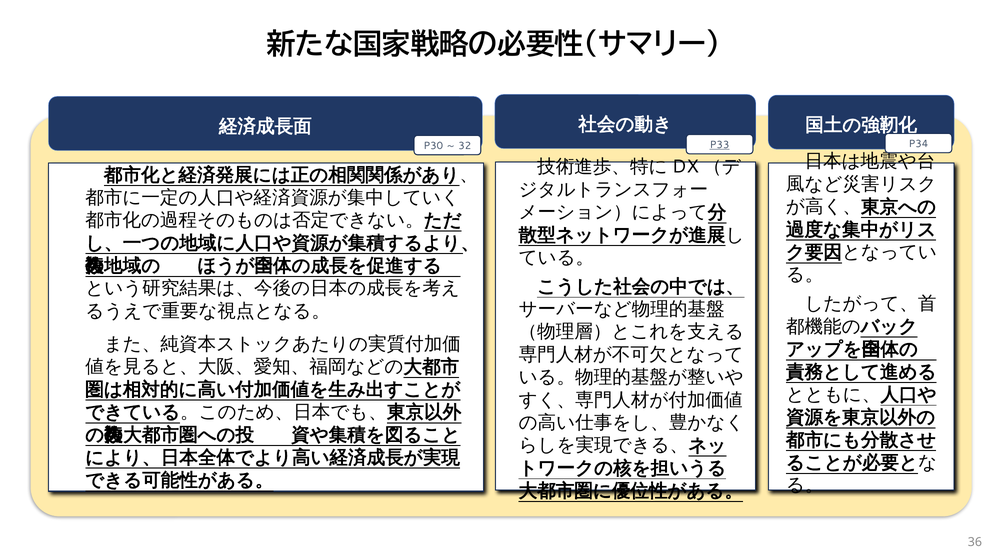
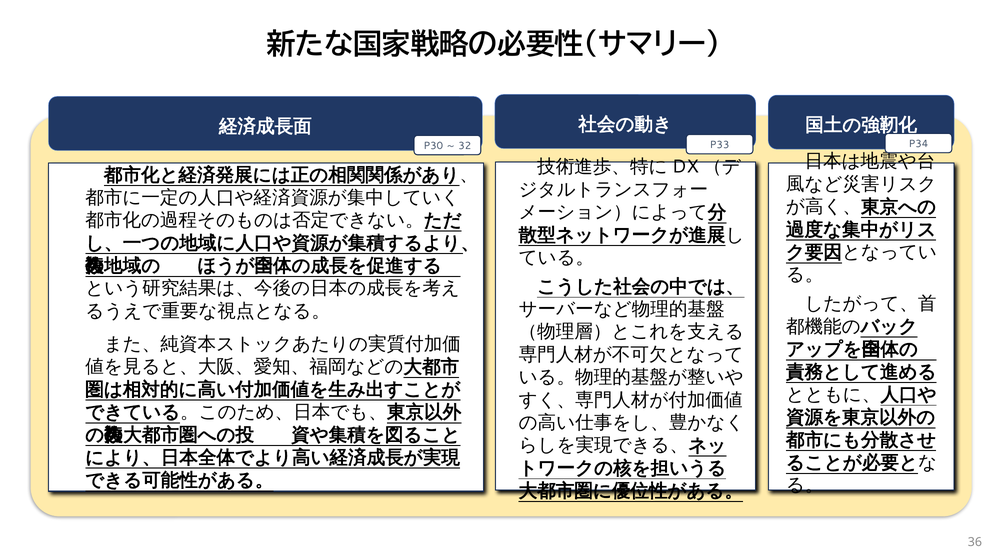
P33 underline: present -> none
